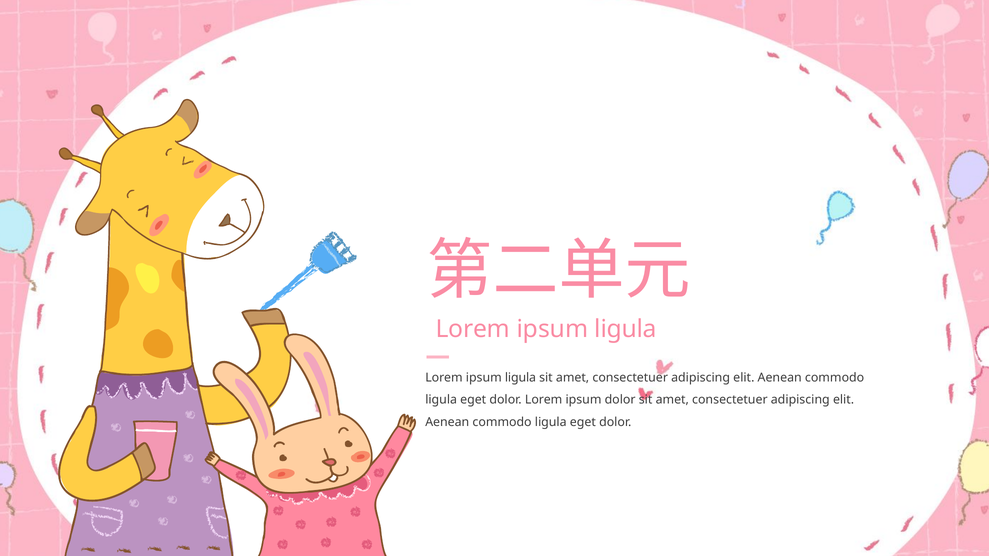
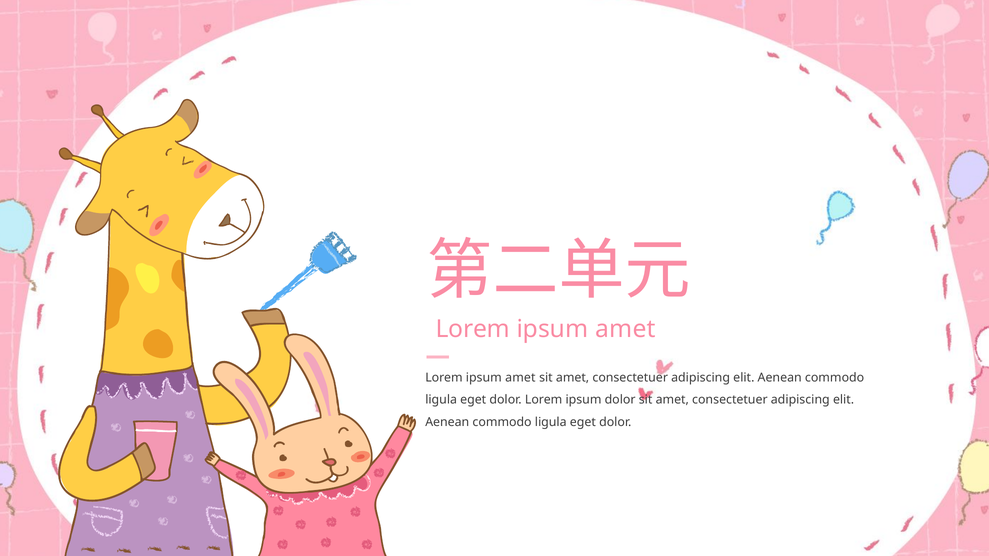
ligula at (626, 329): ligula -> amet
ligula at (520, 378): ligula -> amet
